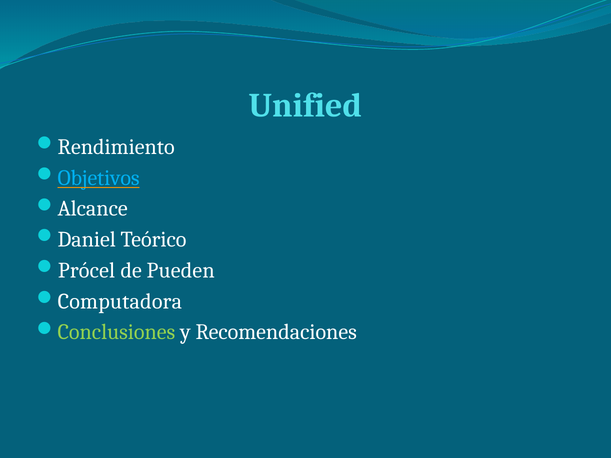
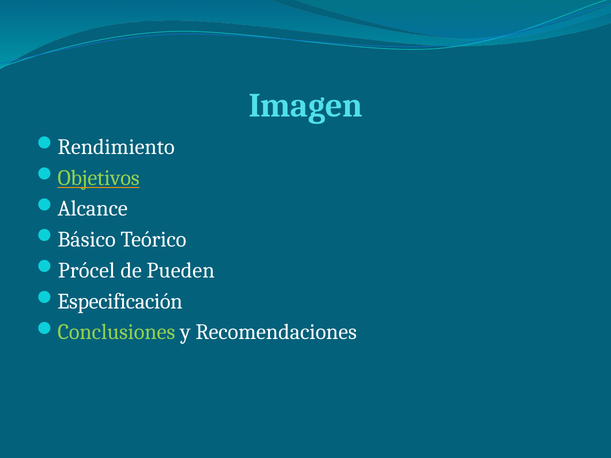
Unified: Unified -> Imagen
Objetivos colour: light blue -> light green
Daniel: Daniel -> Básico
Computadora: Computadora -> Especificación
